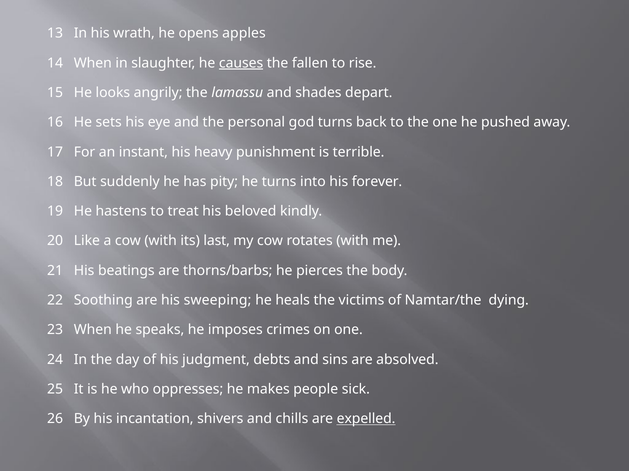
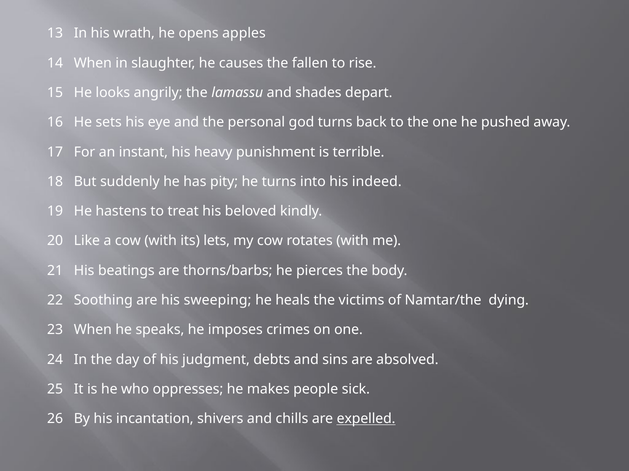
causes underline: present -> none
forever: forever -> indeed
last: last -> lets
